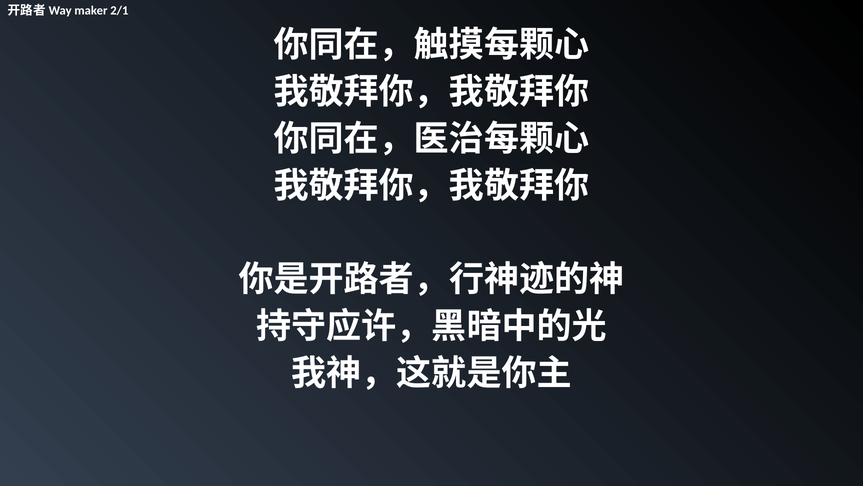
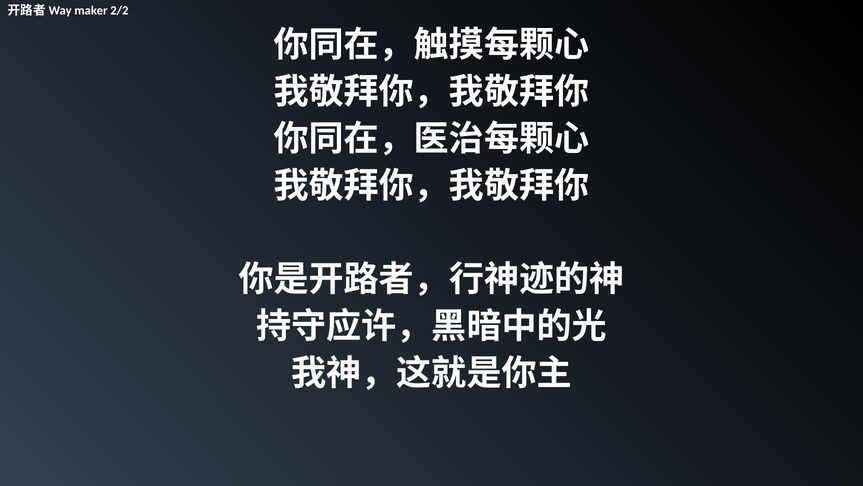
2/1: 2/1 -> 2/2
